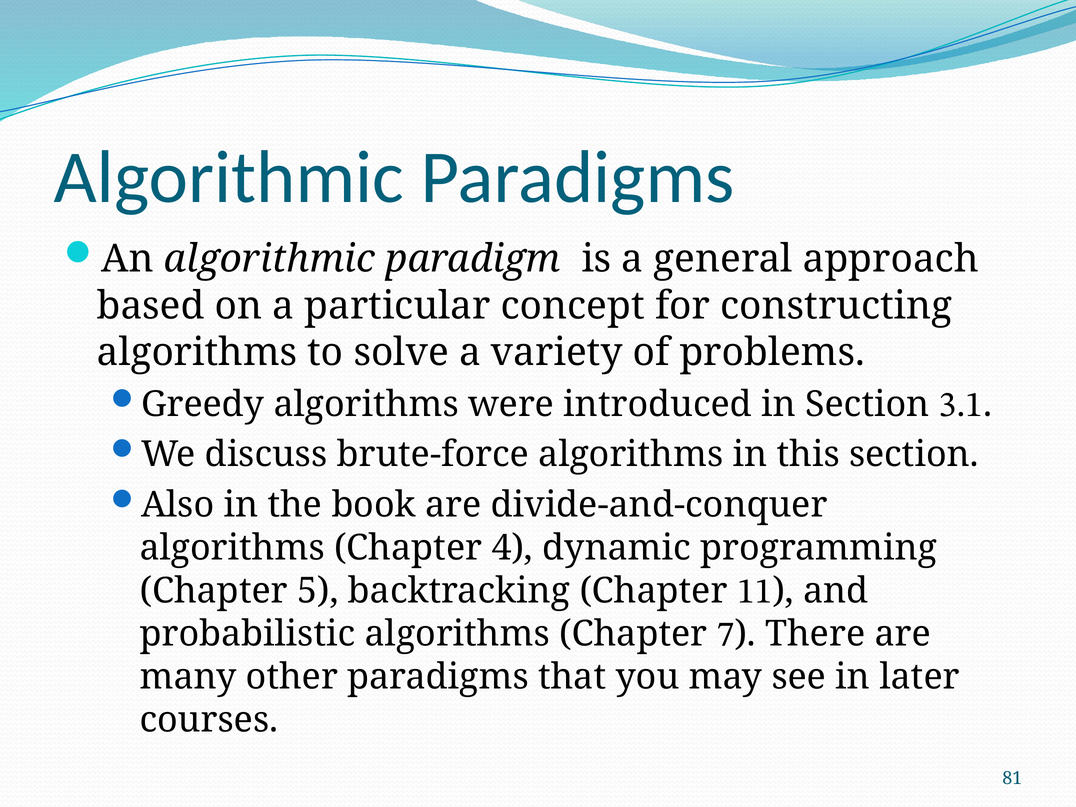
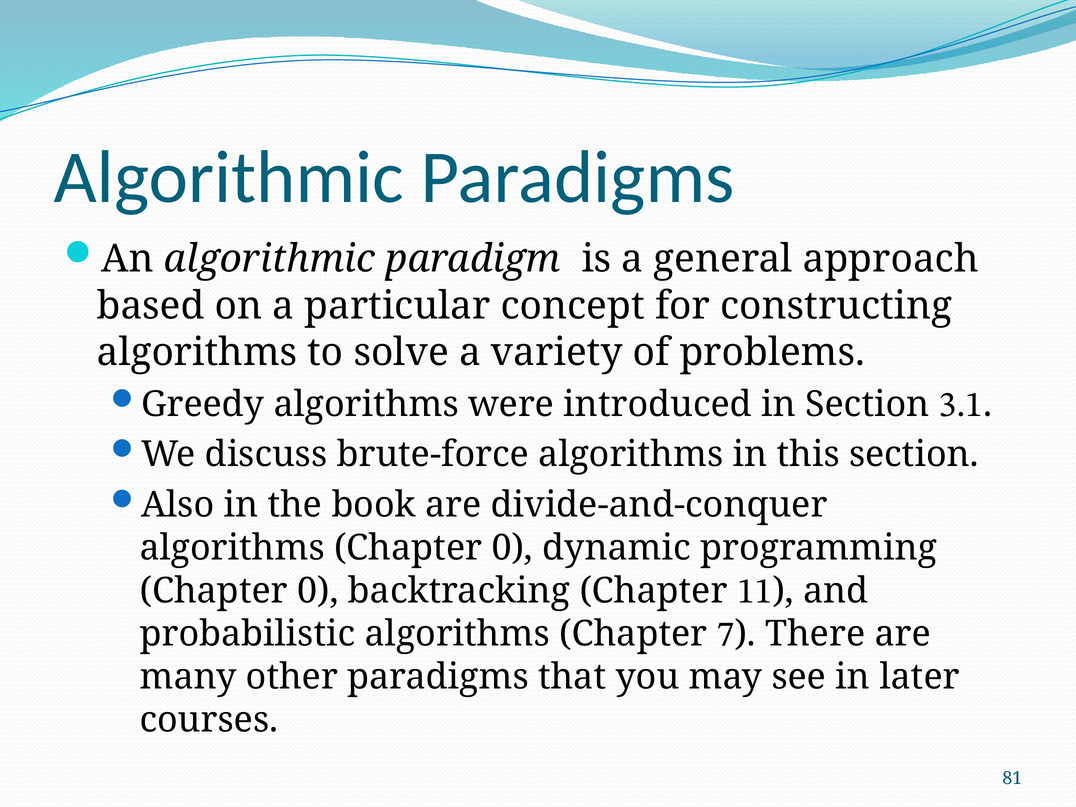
algorithms Chapter 4: 4 -> 0
5 at (318, 591): 5 -> 0
